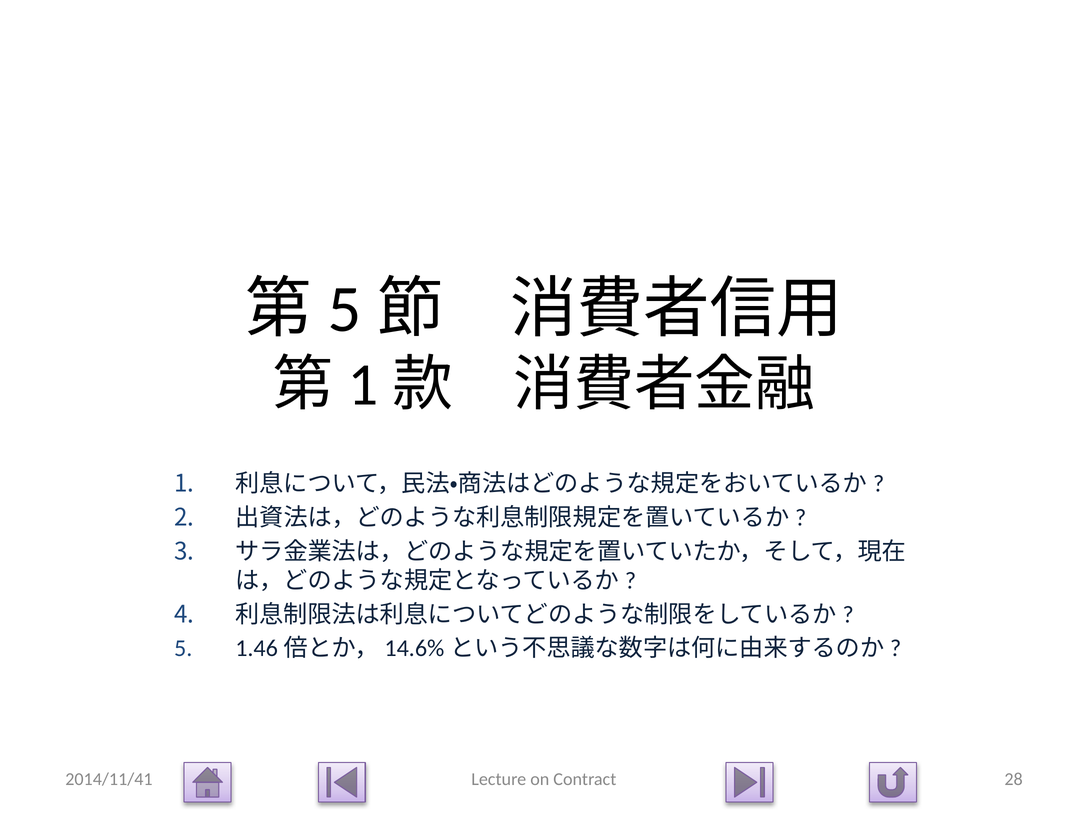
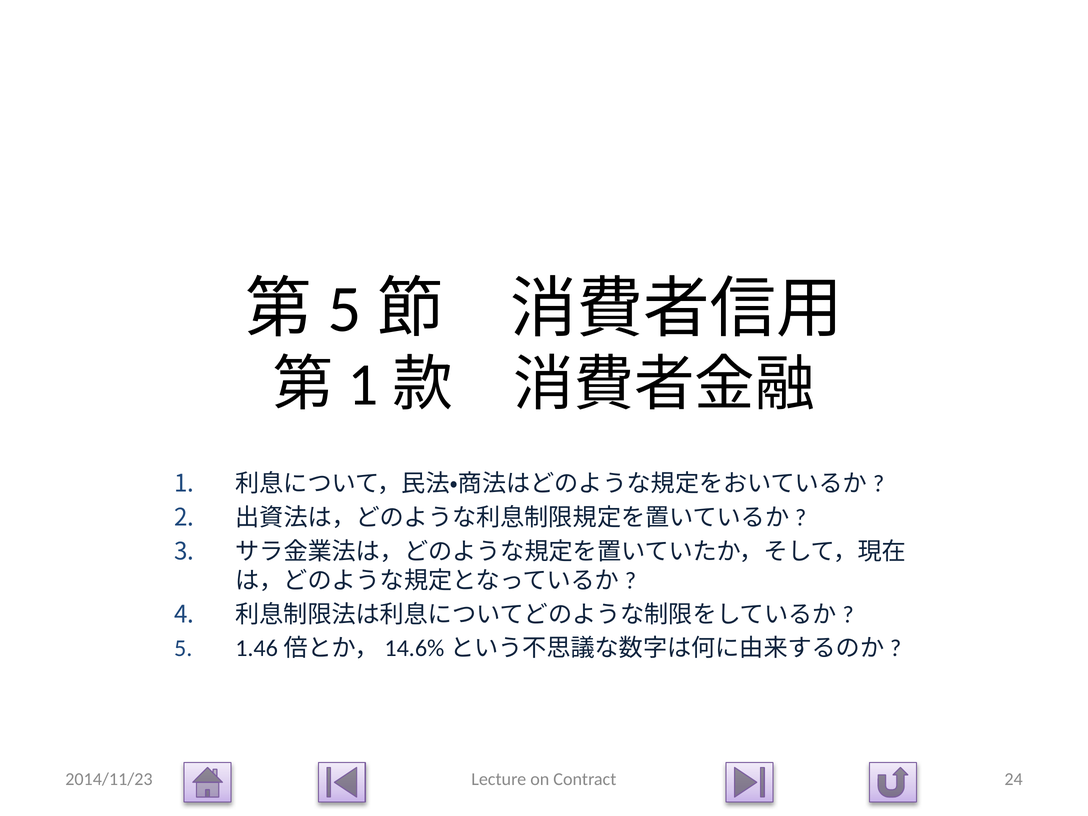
2014/11/41: 2014/11/41 -> 2014/11/23
28: 28 -> 24
